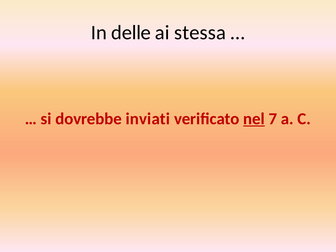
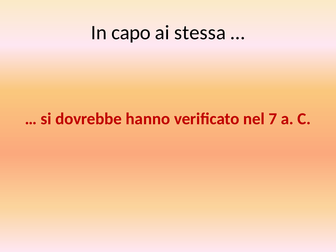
delle: delle -> capo
inviati: inviati -> hanno
nel underline: present -> none
